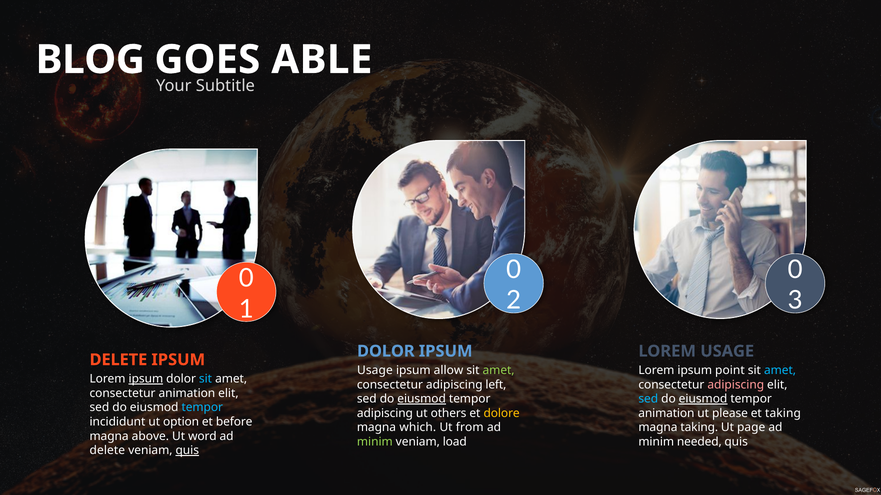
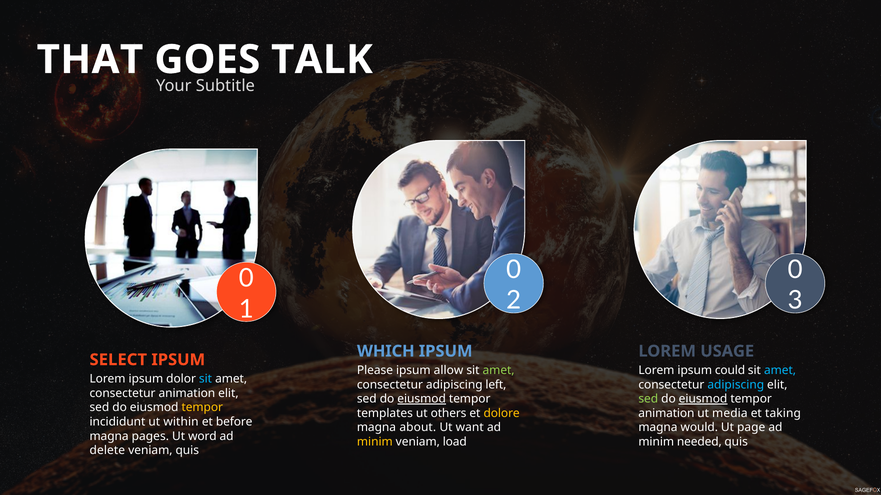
BLOG: BLOG -> THAT
ABLE: ABLE -> TALK
DOLOR at (386, 352): DOLOR -> WHICH
DELETE at (118, 360): DELETE -> SELECT
Usage at (375, 371): Usage -> Please
point: point -> could
ipsum at (146, 379) underline: present -> none
adipiscing at (736, 385) colour: pink -> light blue
sed at (648, 399) colour: light blue -> light green
tempor at (202, 408) colour: light blue -> yellow
adipiscing at (385, 414): adipiscing -> templates
please: please -> media
option: option -> within
which: which -> about
from: from -> want
magna taking: taking -> would
above: above -> pages
minim at (375, 442) colour: light green -> yellow
quis at (187, 451) underline: present -> none
